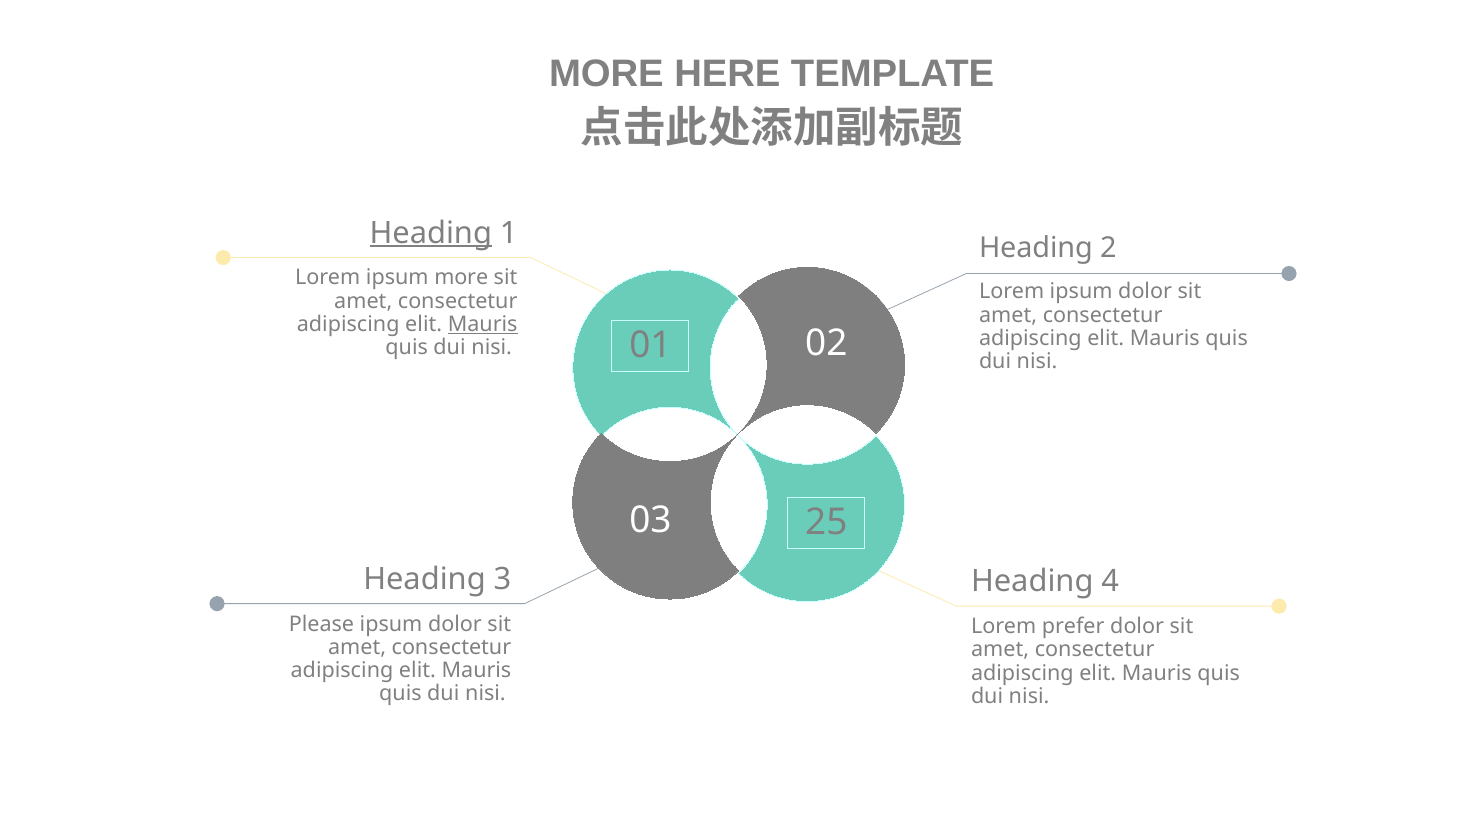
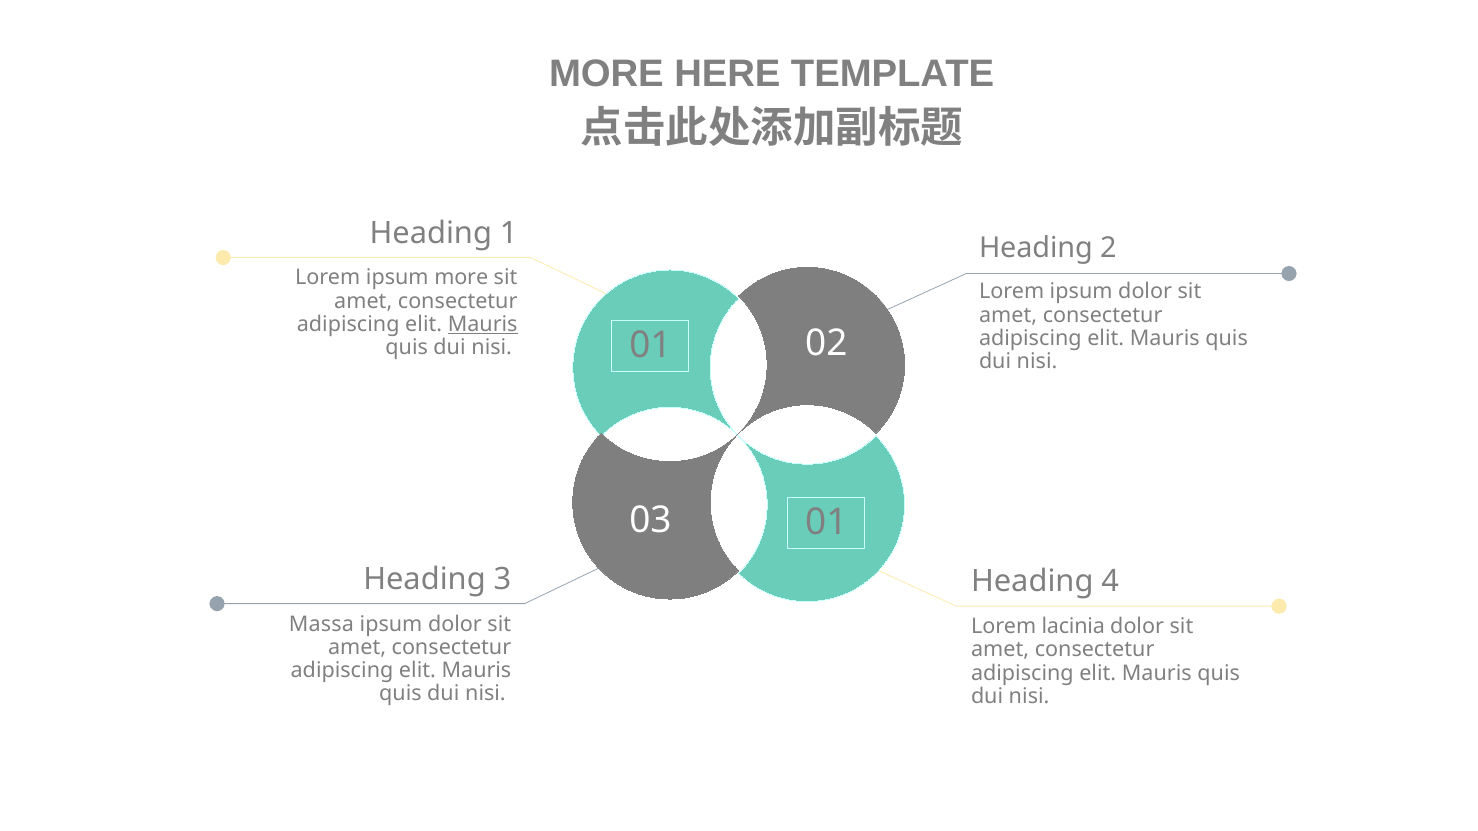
Heading at (431, 233) underline: present -> none
03 25: 25 -> 01
Please: Please -> Massa
prefer: prefer -> lacinia
